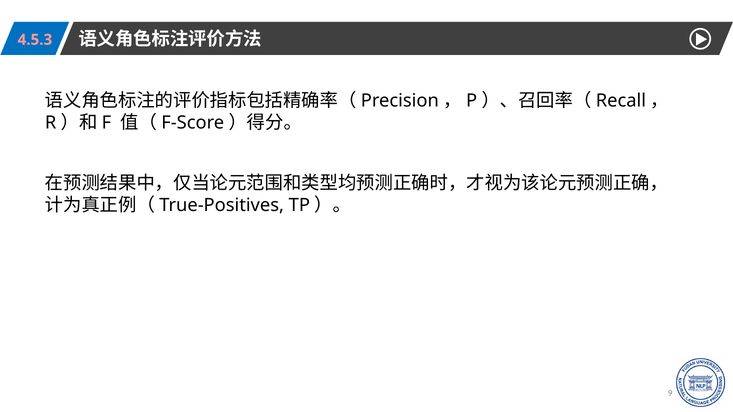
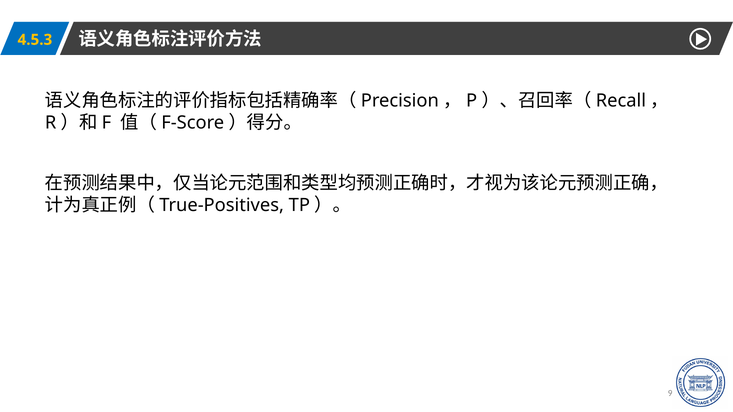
4.5.3 colour: pink -> yellow
